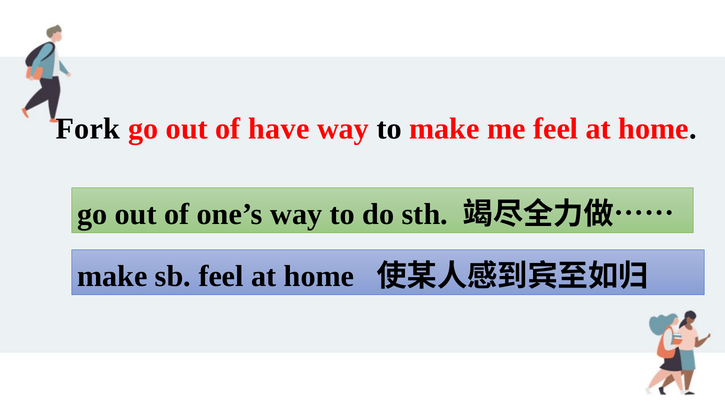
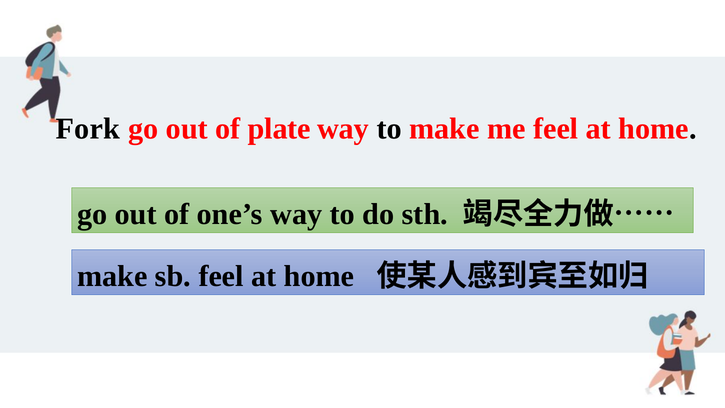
have: have -> plate
